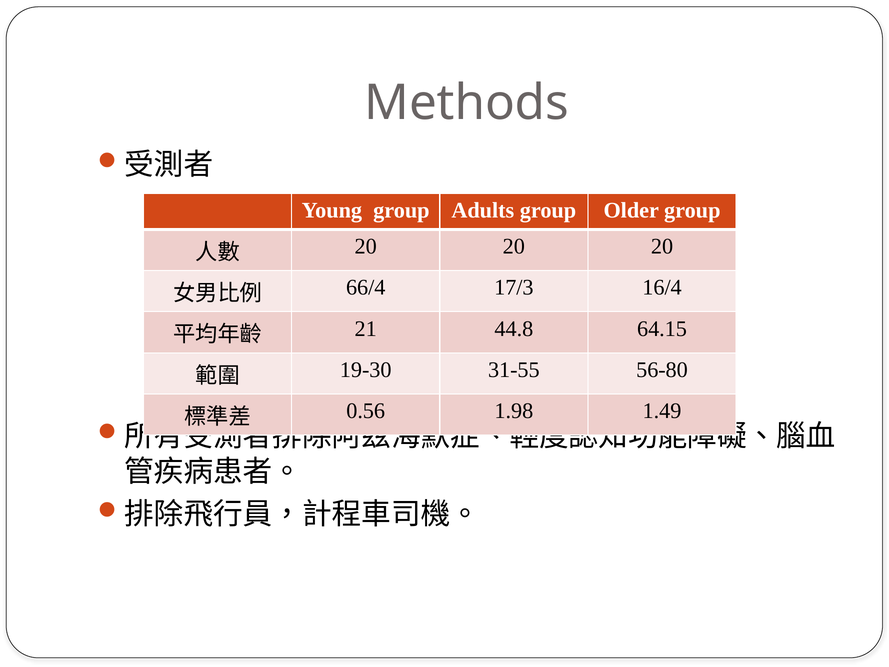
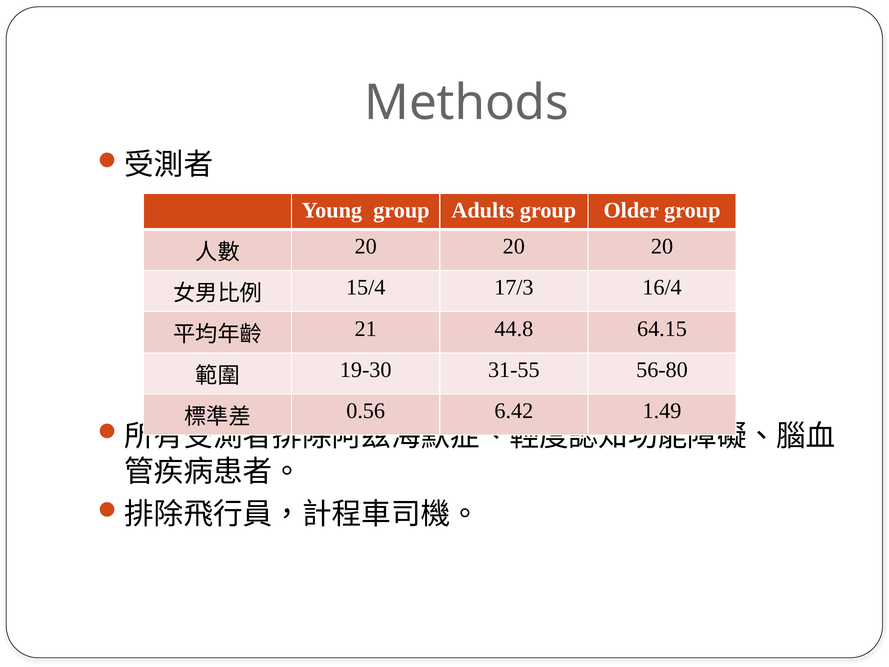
66/4: 66/4 -> 15/4
1.98: 1.98 -> 6.42
